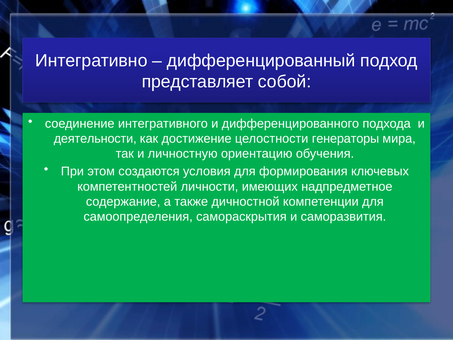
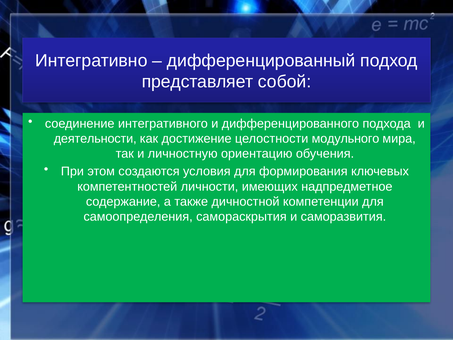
генераторы: генераторы -> модульного
